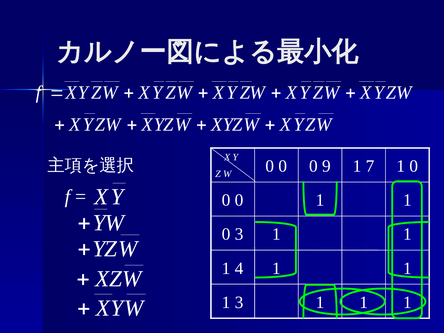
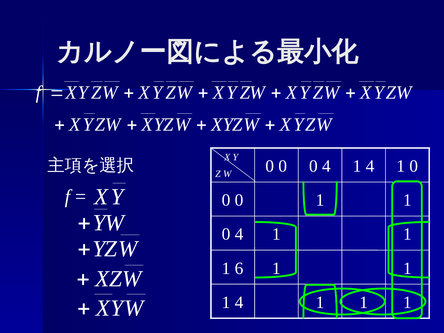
9 at (326, 166): 9 -> 4
7 at (370, 166): 7 -> 4
3 at (239, 234): 3 -> 4
4: 4 -> 6
3 at (239, 302): 3 -> 4
